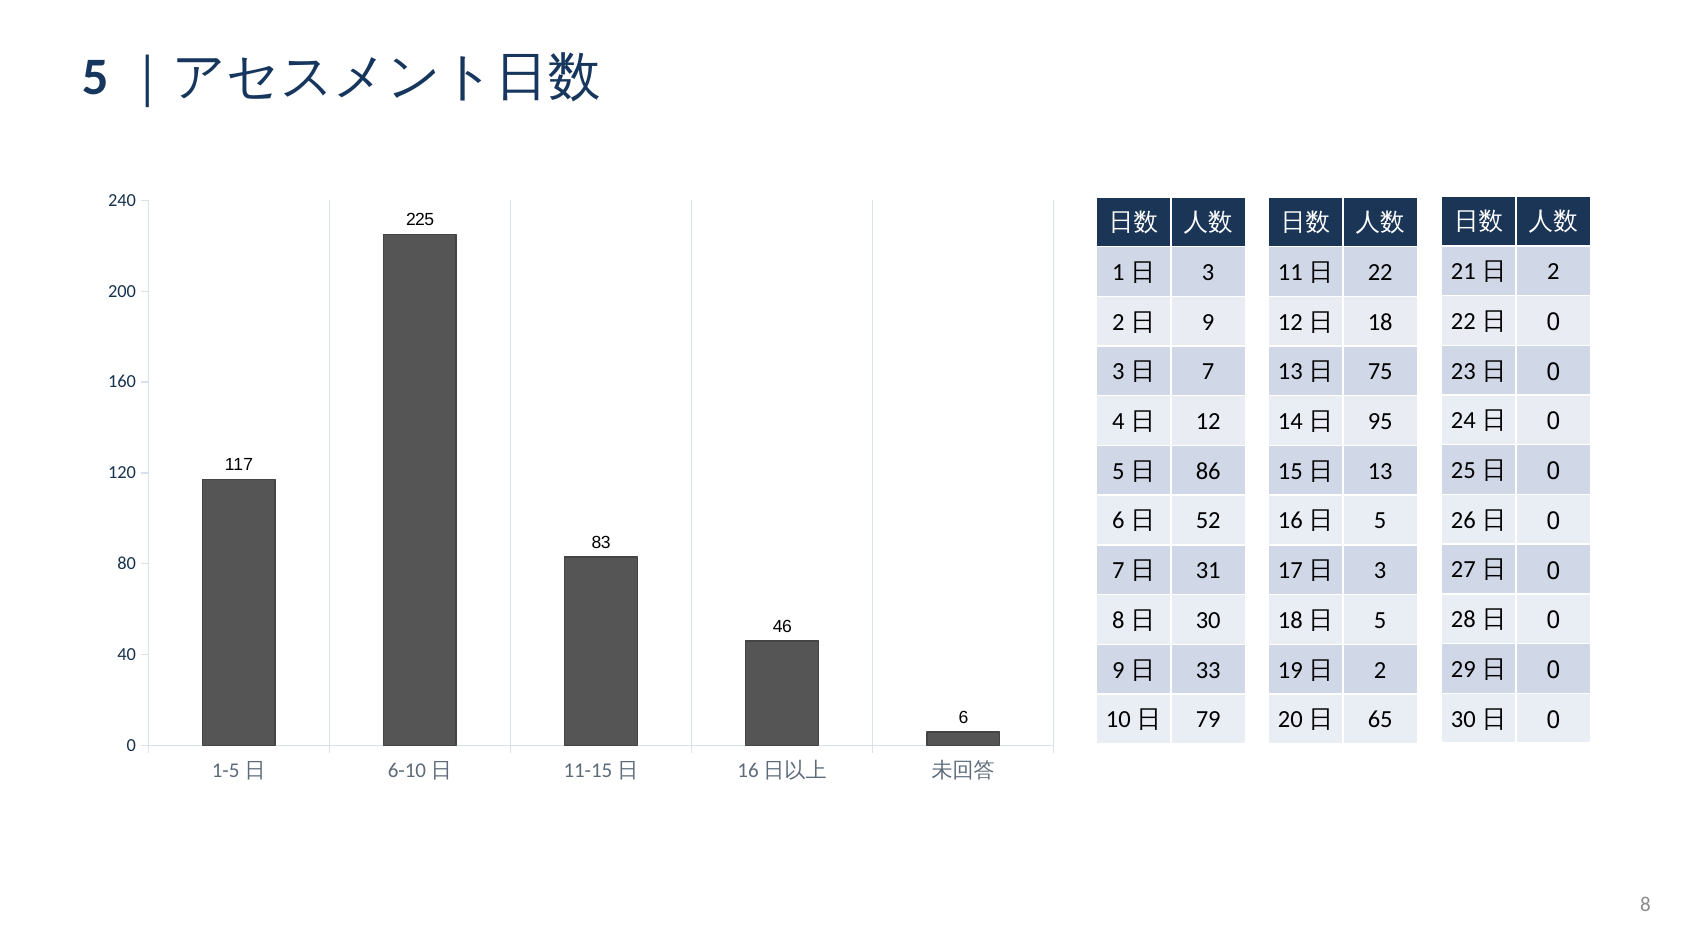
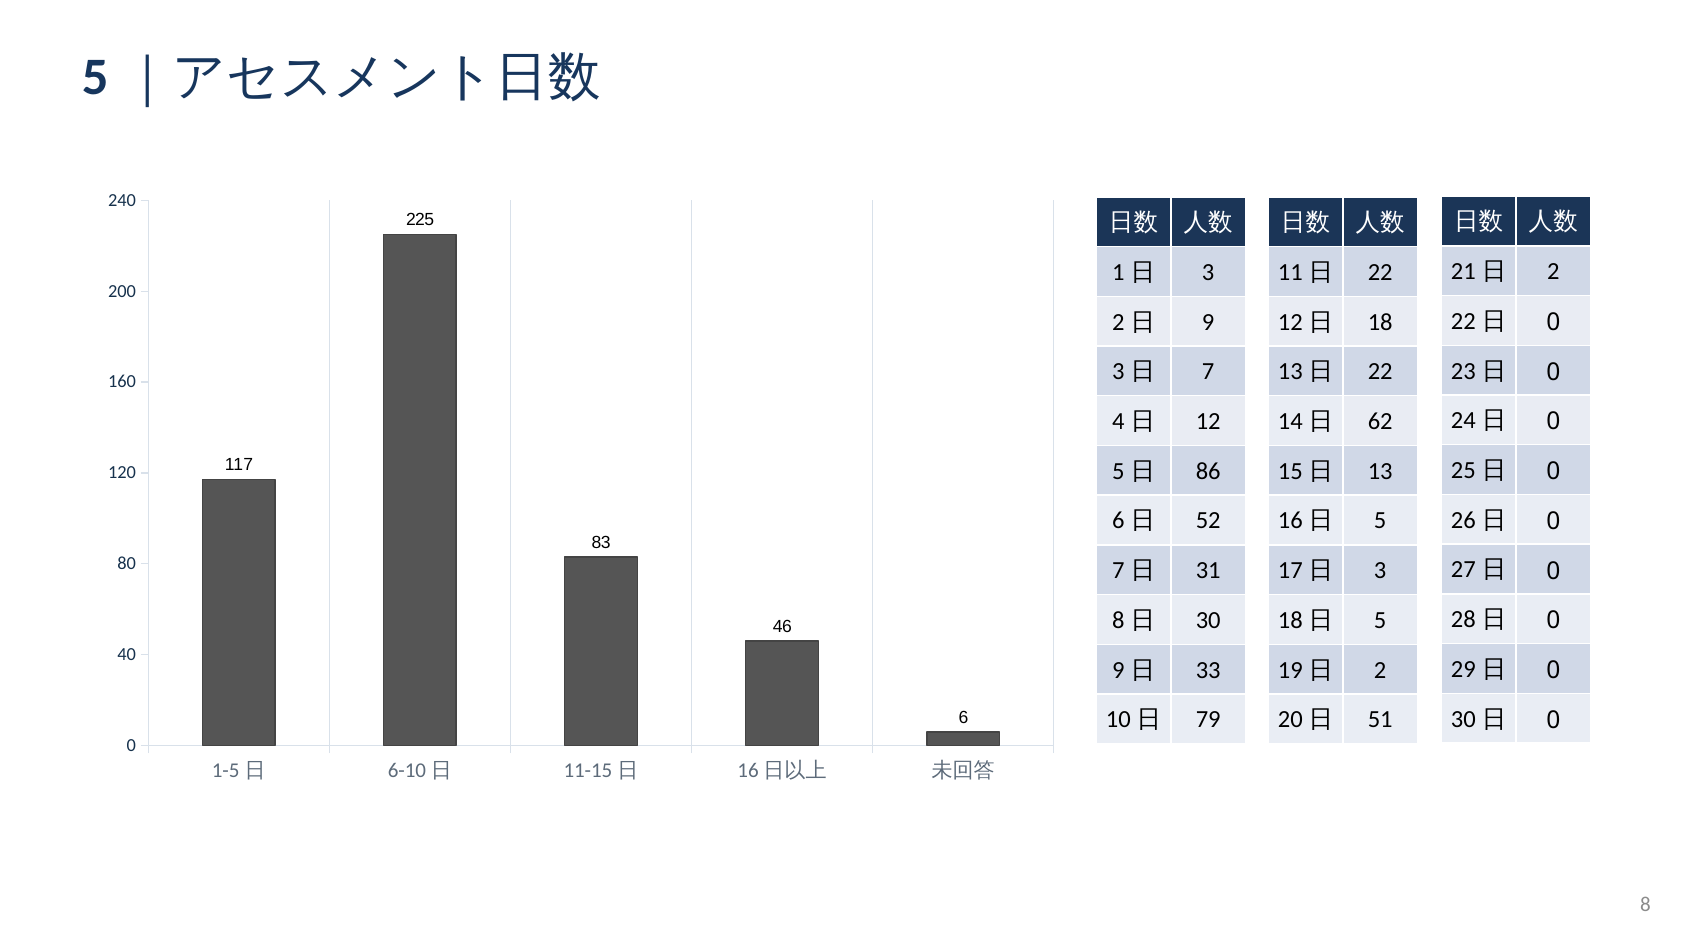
75 at (1380, 372): 75 -> 22
95: 95 -> 62
65: 65 -> 51
